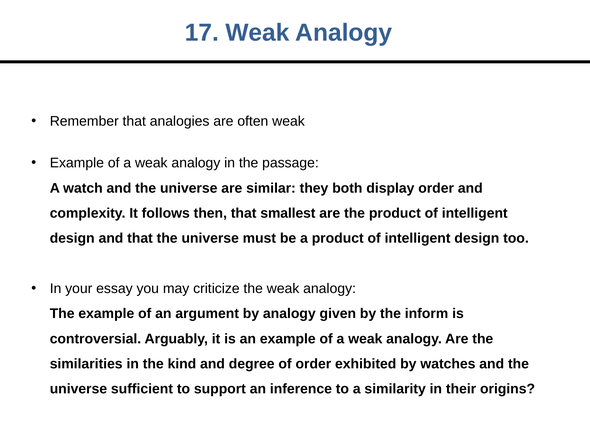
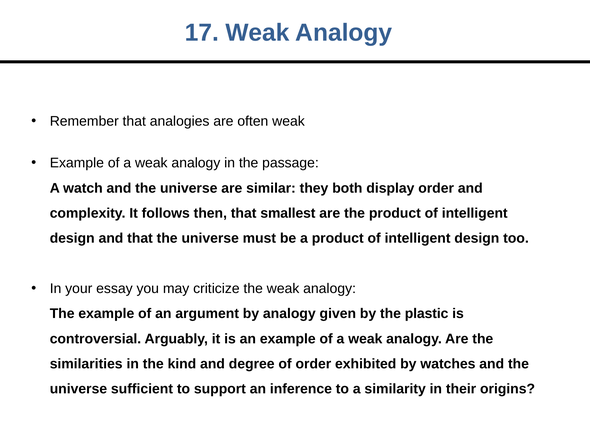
inform: inform -> plastic
